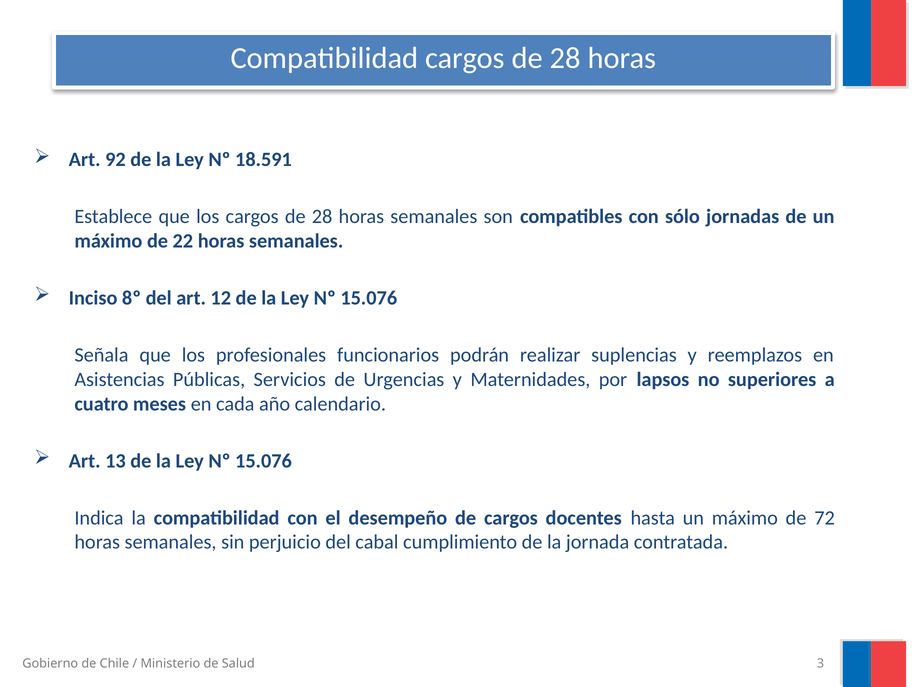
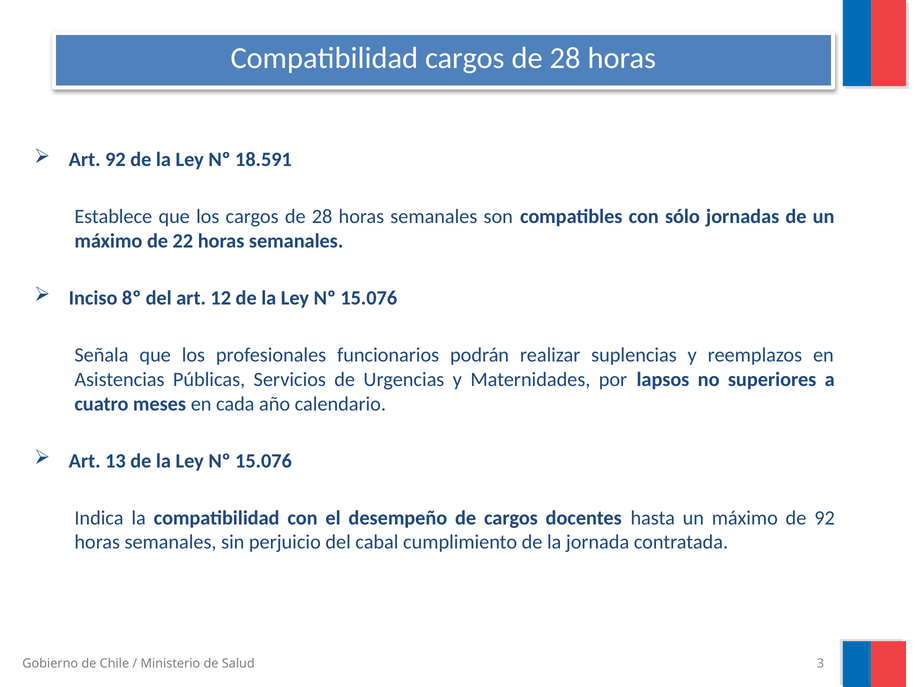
de 72: 72 -> 92
